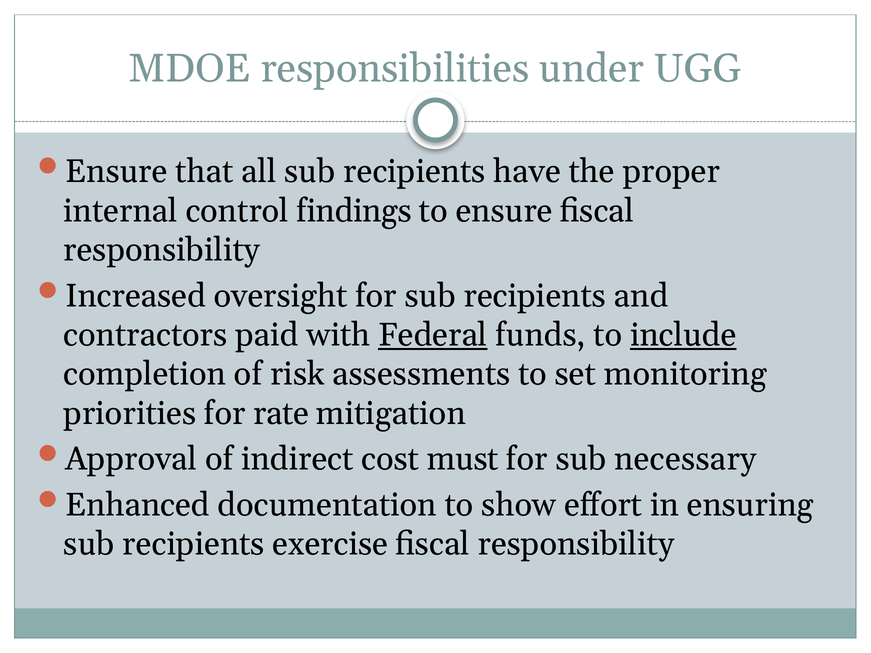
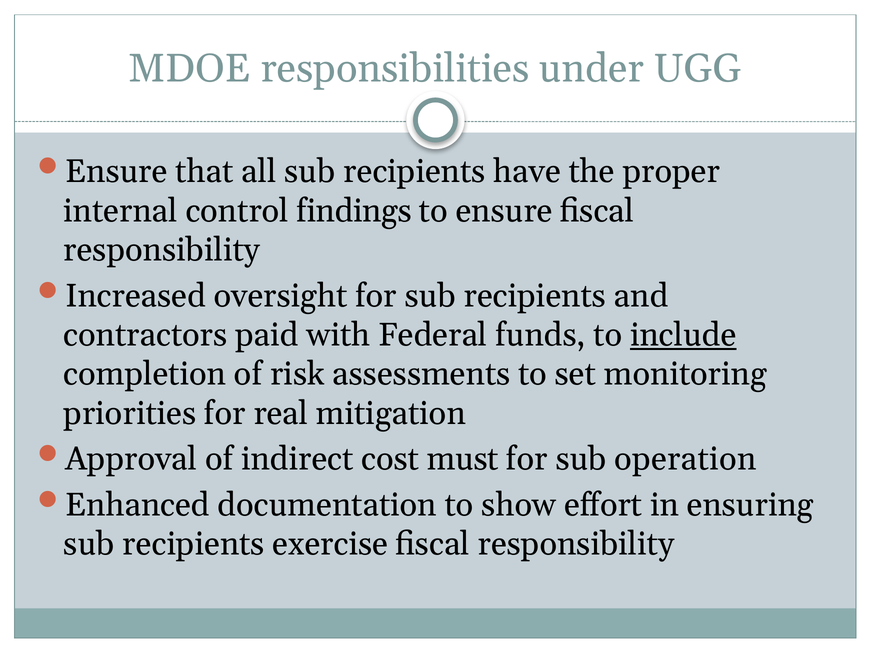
Federal underline: present -> none
rate: rate -> real
necessary: necessary -> operation
